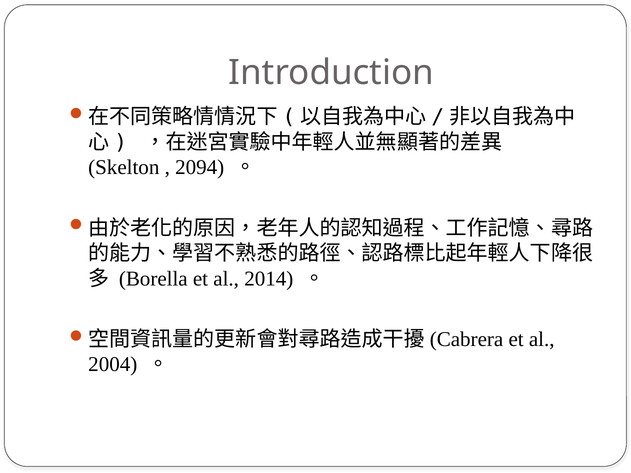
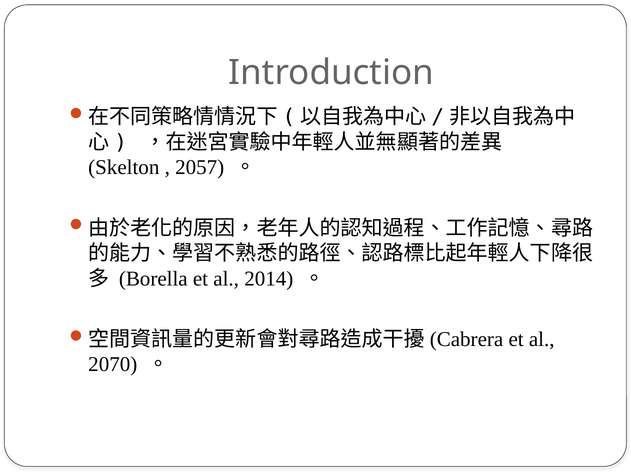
2094: 2094 -> 2057
2004: 2004 -> 2070
